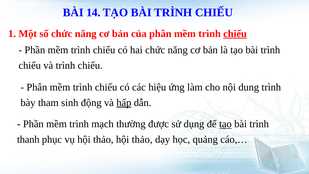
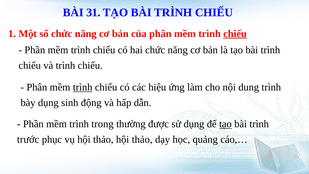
14: 14 -> 31
trình at (83, 87) underline: none -> present
bày tham: tham -> dụng
hấp underline: present -> none
mạch: mạch -> trong
thanh: thanh -> trước
